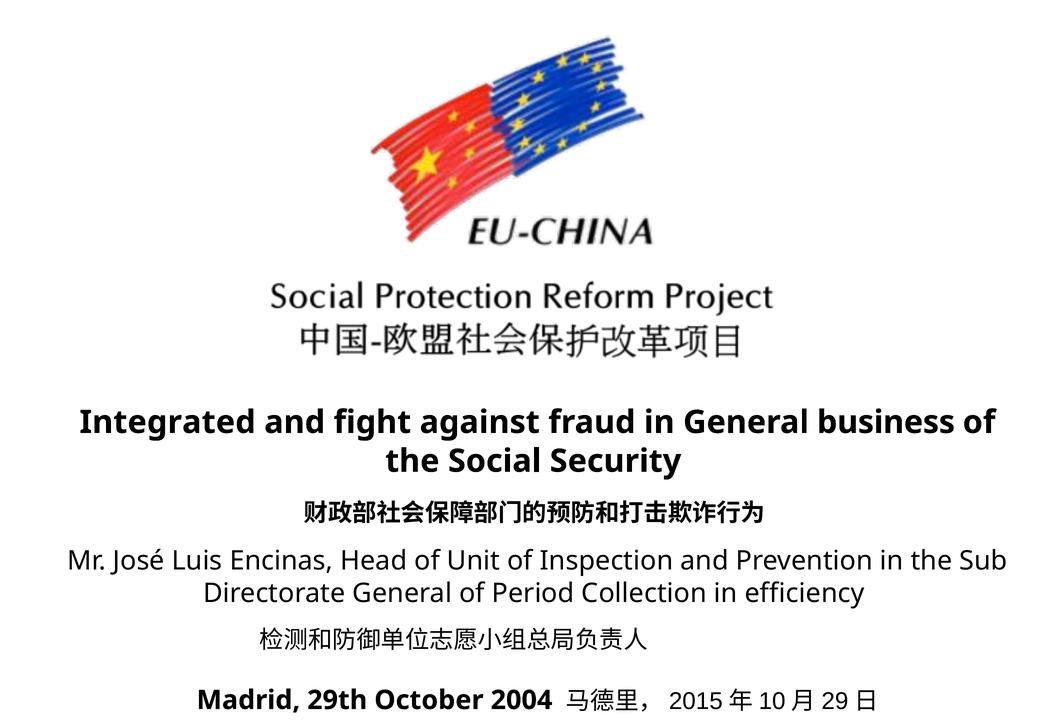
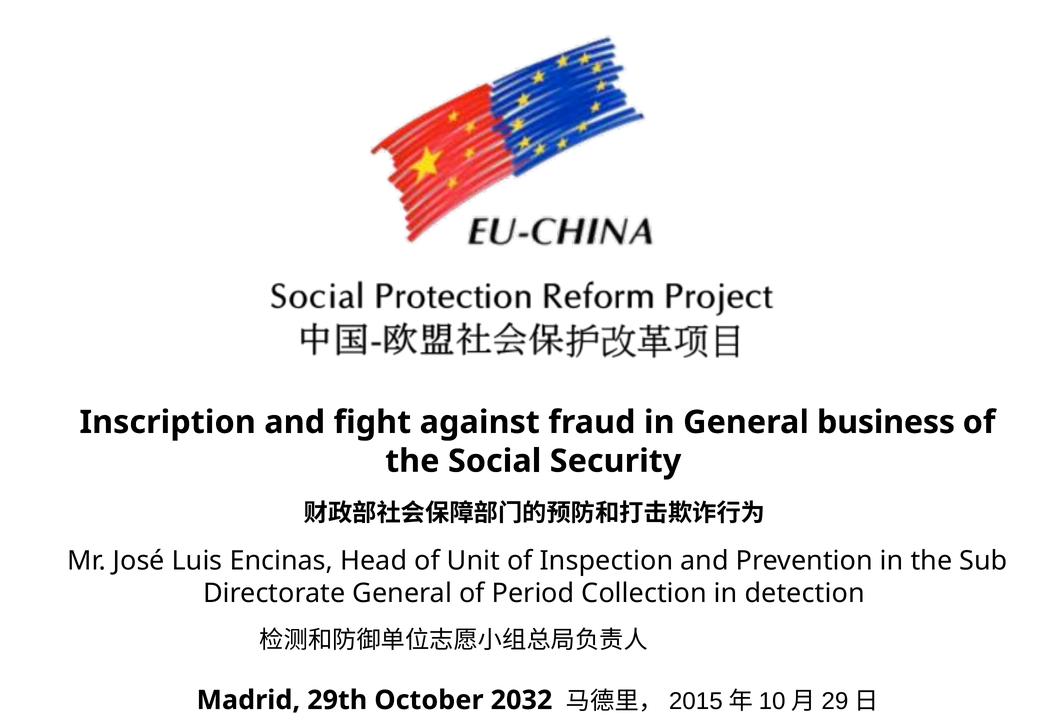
Integrated: Integrated -> Inscription
efficiency: efficiency -> detection
2004: 2004 -> 2032
